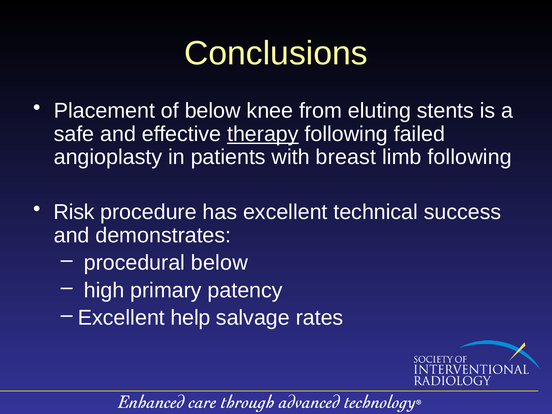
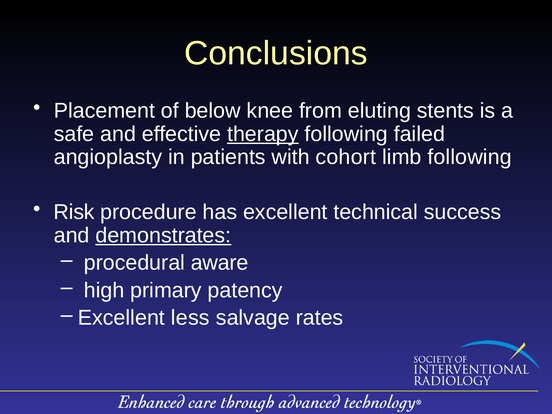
breast: breast -> cohort
demonstrates underline: none -> present
procedural below: below -> aware
help: help -> less
